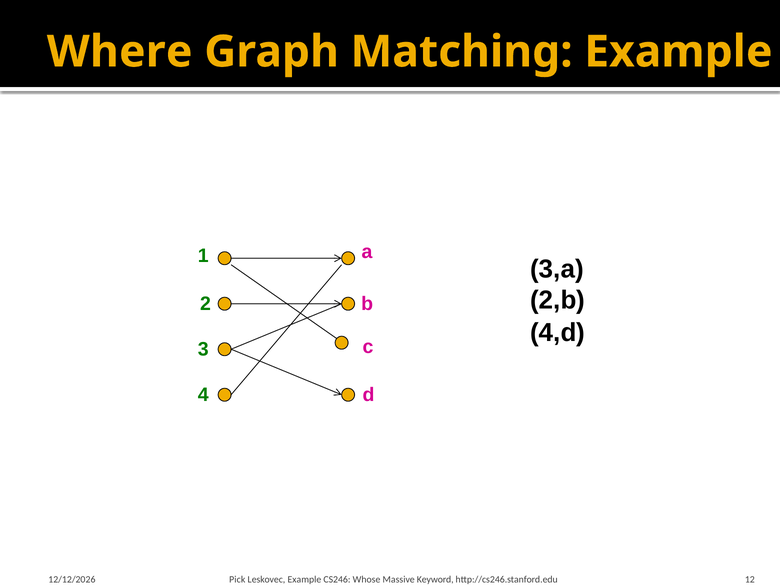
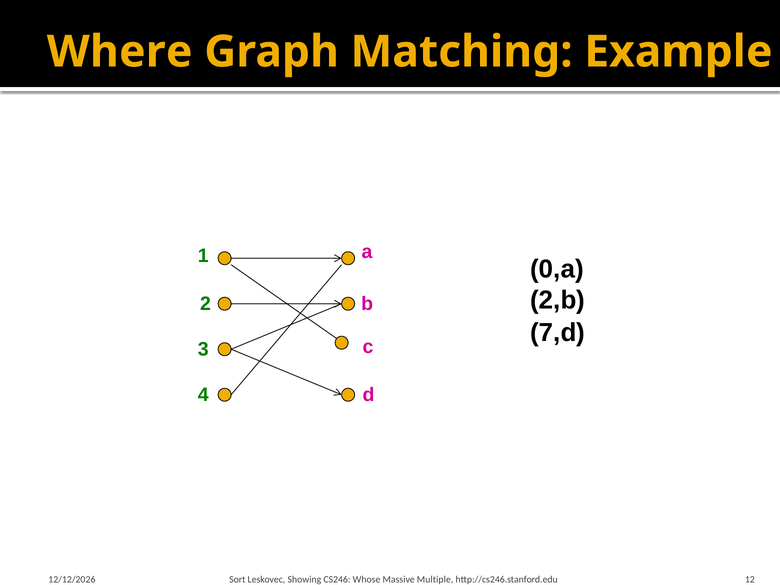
3,a: 3,a -> 0,a
4,d: 4,d -> 7,d
Pick: Pick -> Sort
Leskovec Example: Example -> Showing
Keyword: Keyword -> Multiple
